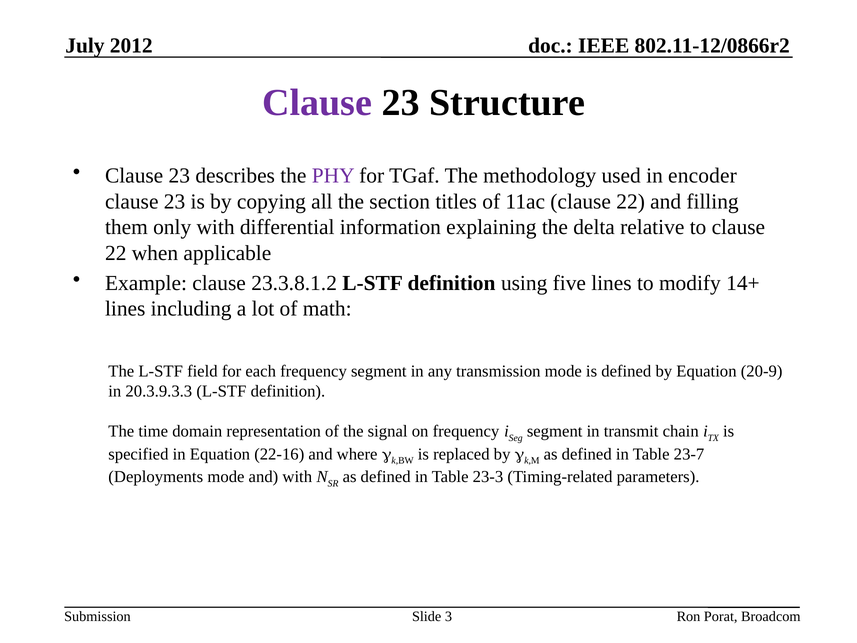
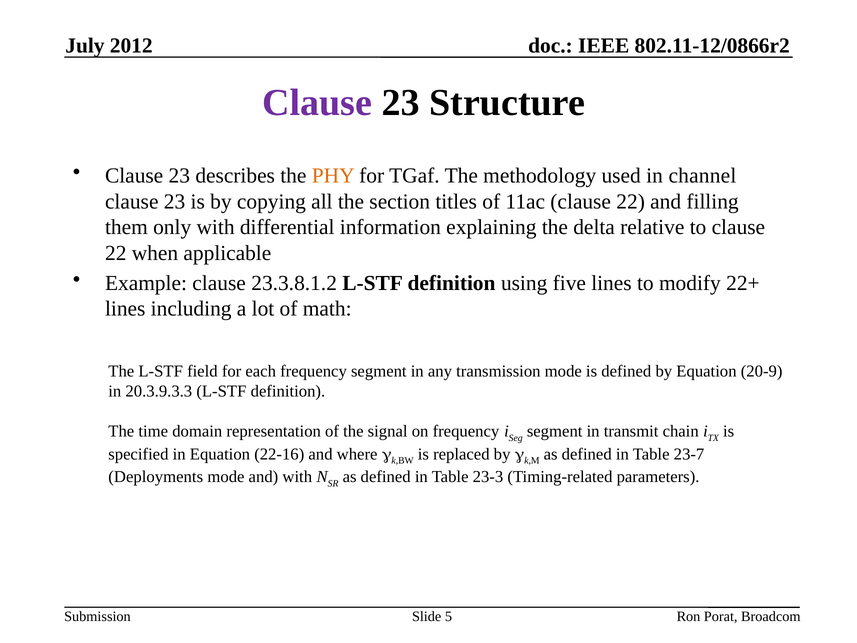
PHY colour: purple -> orange
encoder: encoder -> channel
14+: 14+ -> 22+
3: 3 -> 5
